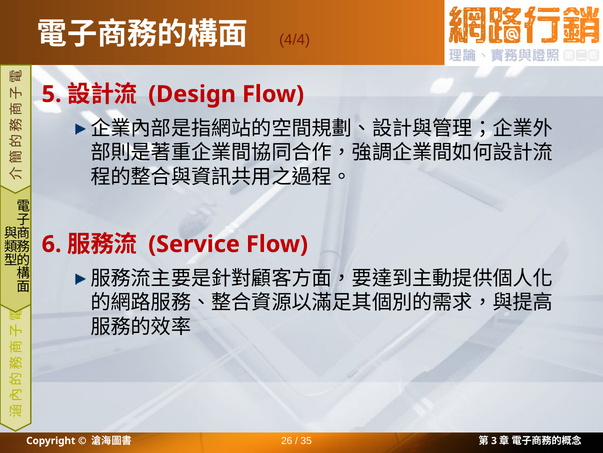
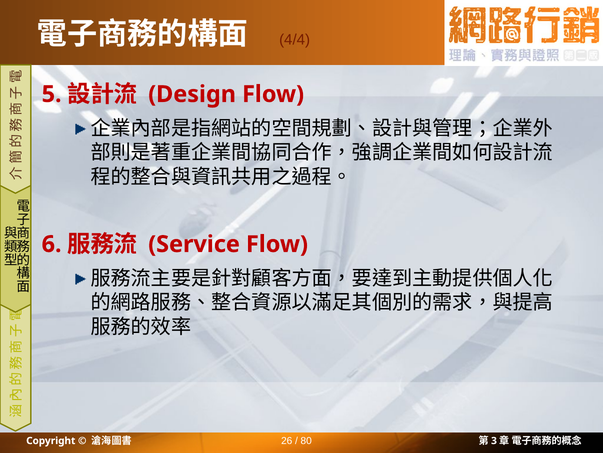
35: 35 -> 80
